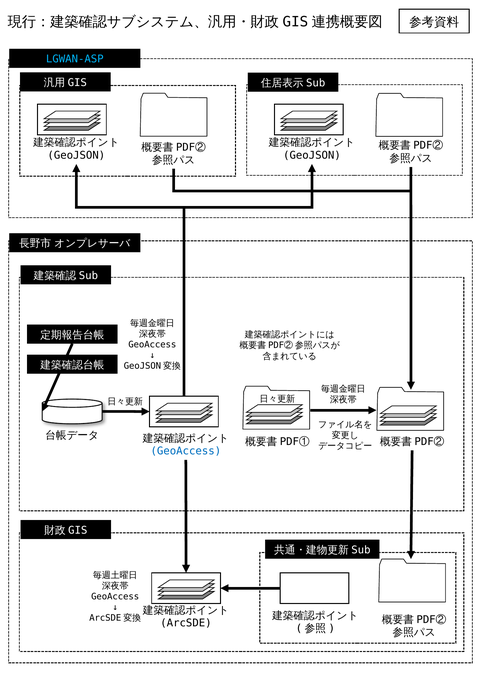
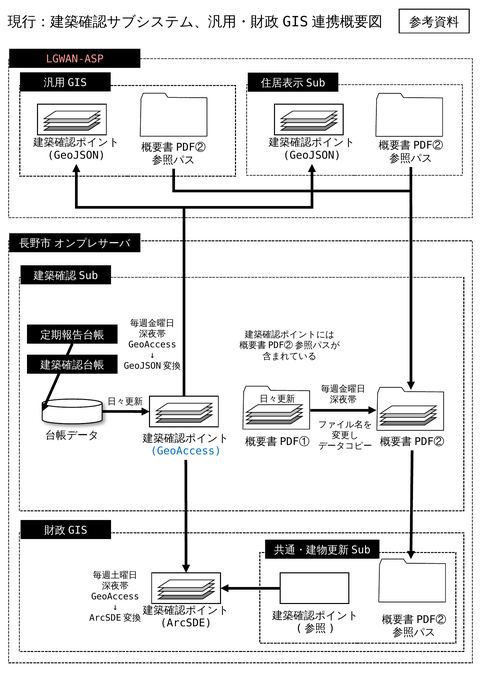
LGWAN-ASP colour: light blue -> pink
